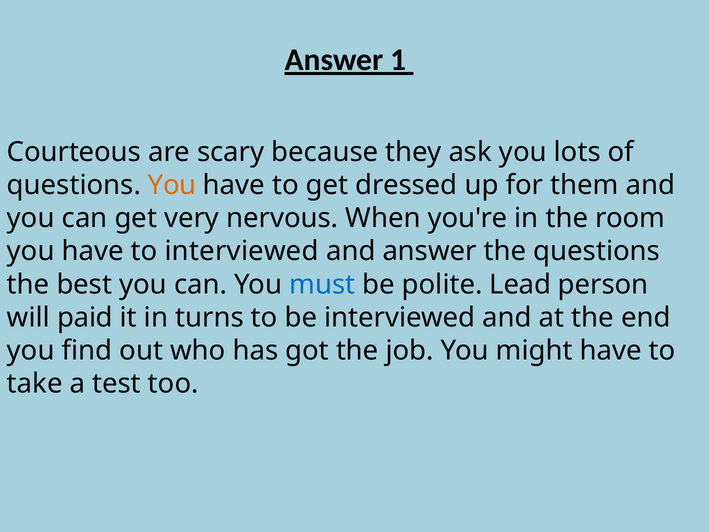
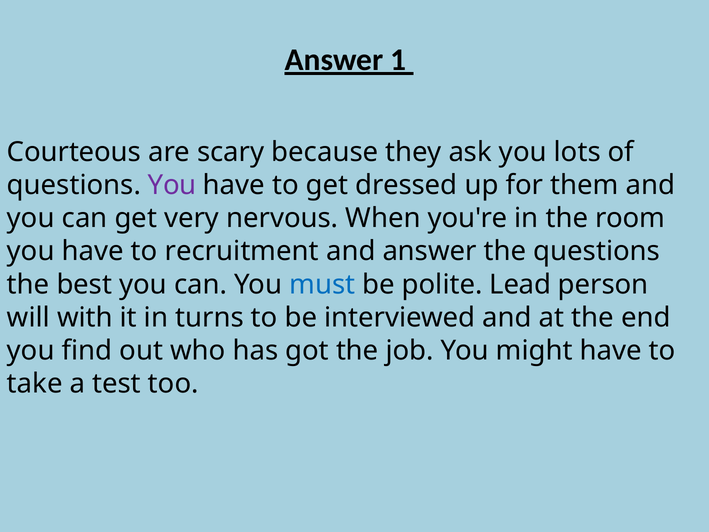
You at (172, 185) colour: orange -> purple
to interviewed: interviewed -> recruitment
paid: paid -> with
